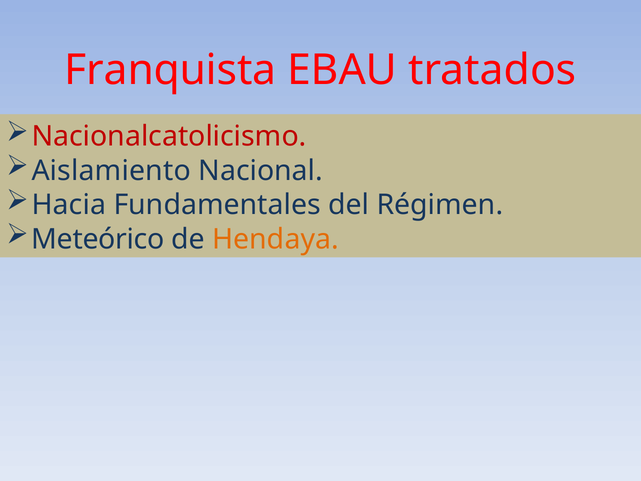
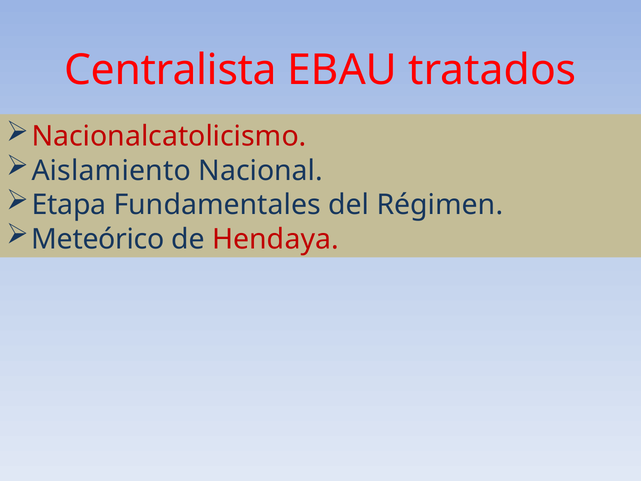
Franquista: Franquista -> Centralista
Hacia: Hacia -> Etapa
Hendaya colour: orange -> red
